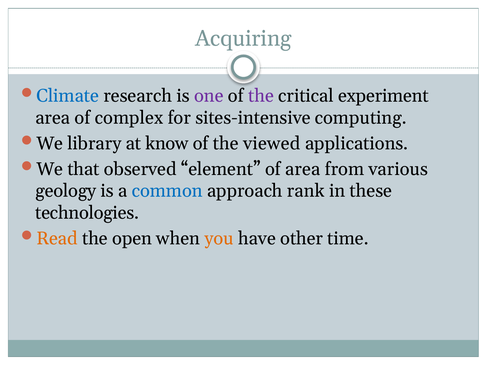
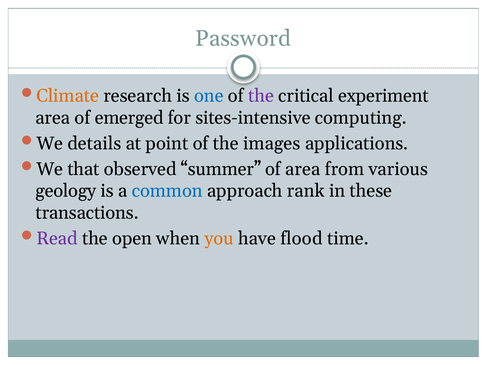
Acquiring: Acquiring -> Password
Climate colour: blue -> orange
one colour: purple -> blue
complex: complex -> emerged
library: library -> details
know: know -> point
viewed: viewed -> images
element: element -> summer
technologies: technologies -> transactions
Read colour: orange -> purple
other: other -> flood
